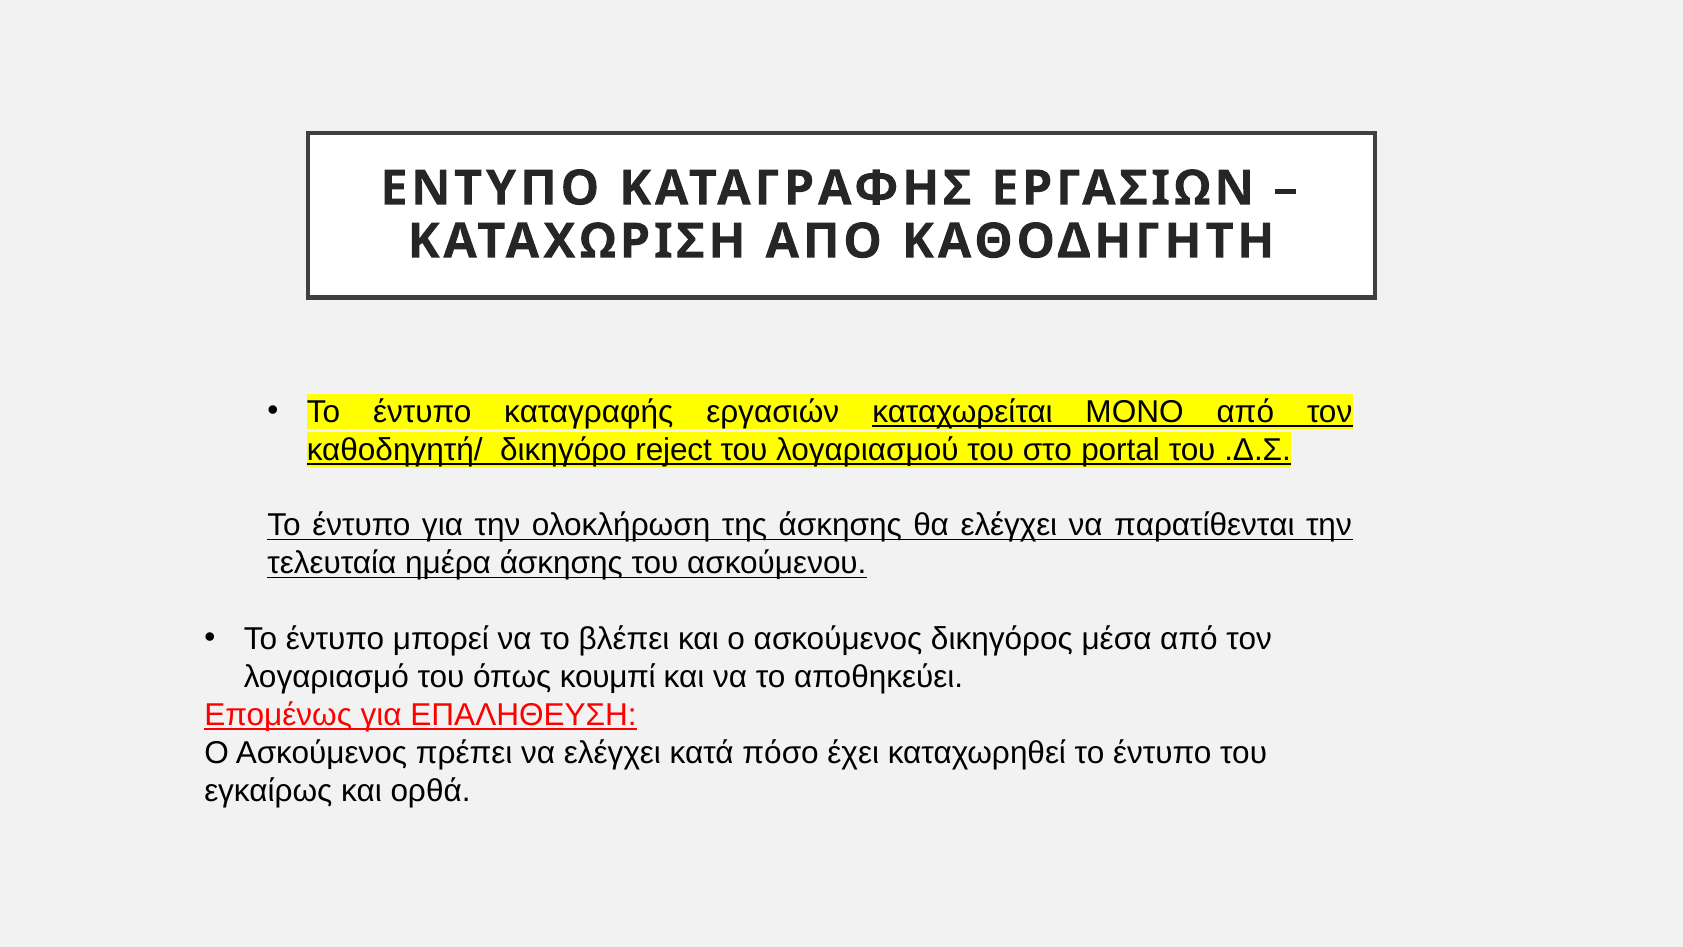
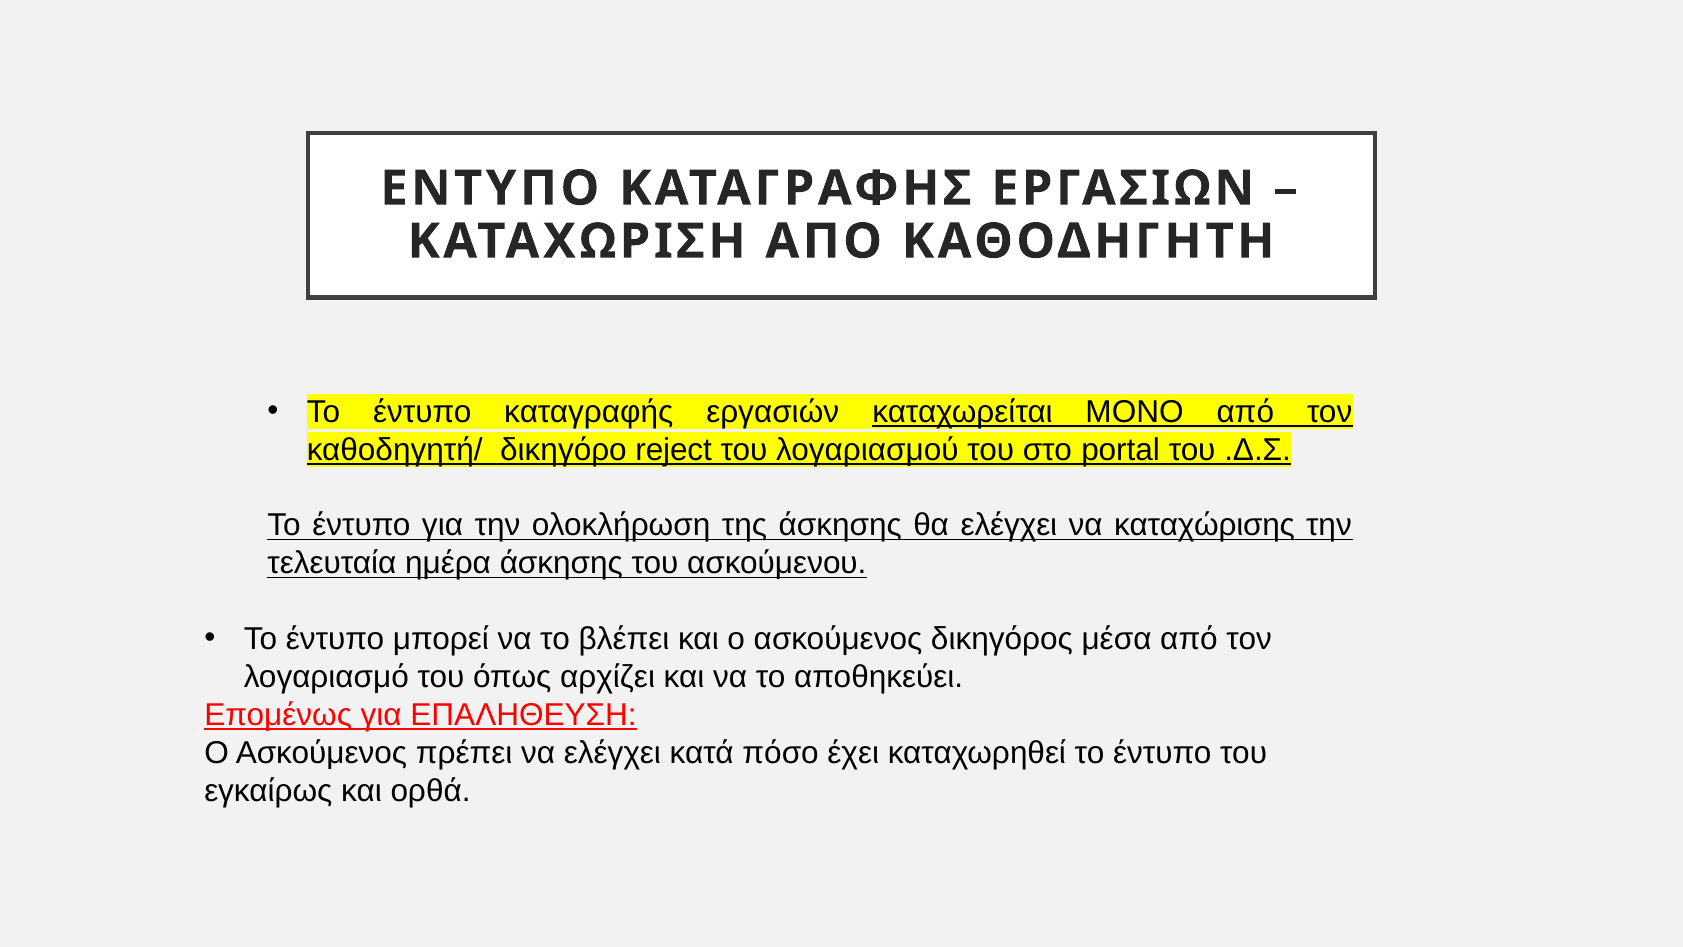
παρατίθενται: παρατίθενται -> καταχώρισης
κουμπί: κουμπί -> αρχίζει
